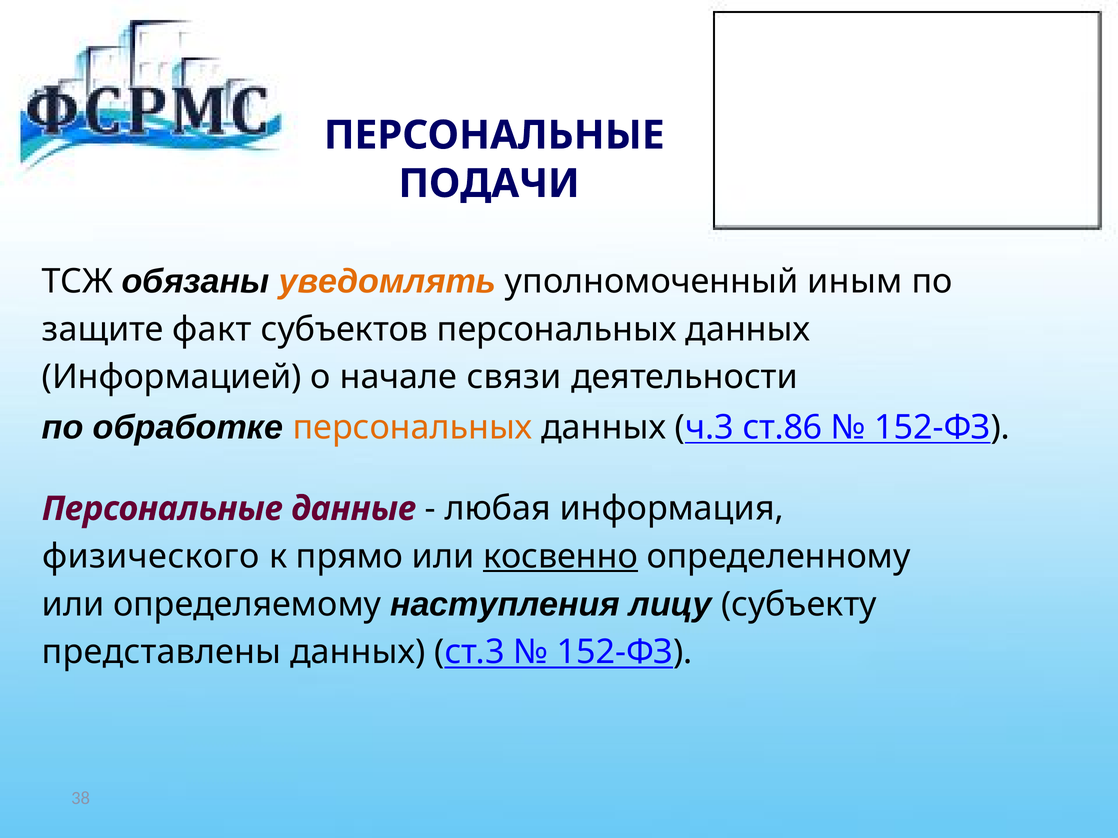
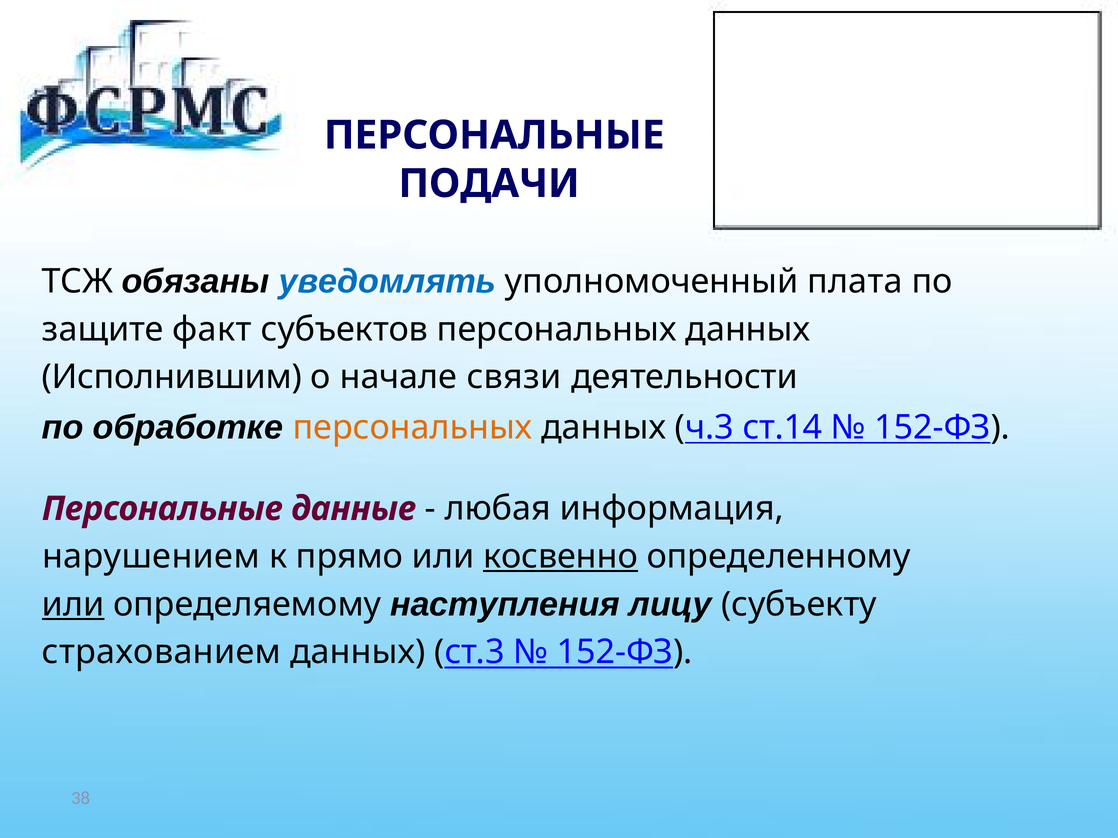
уведомлять colour: orange -> blue
иным: иным -> плата
Информацией: Информацией -> Исполнившим
ст.86: ст.86 -> ст.14
физического: физического -> нарушением
или at (73, 605) underline: none -> present
представлены: представлены -> страхованием
